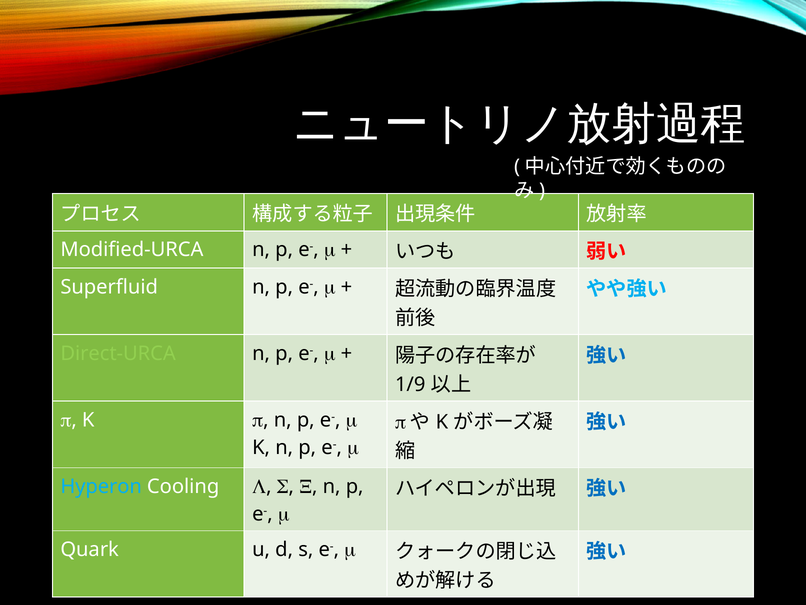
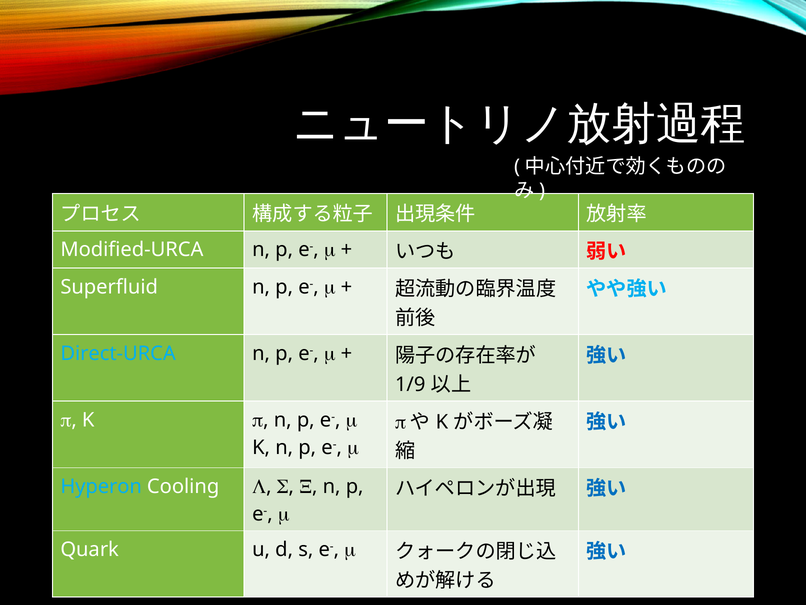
Direct-URCA colour: light green -> light blue
